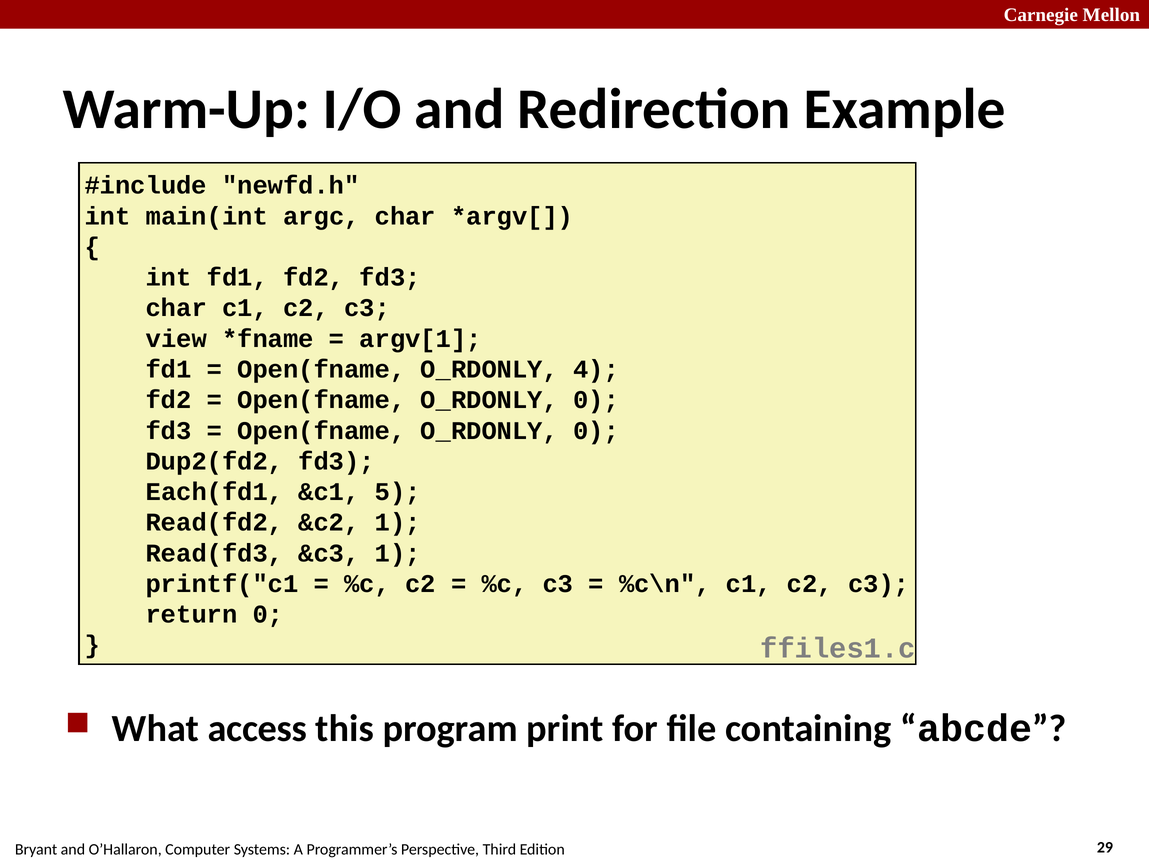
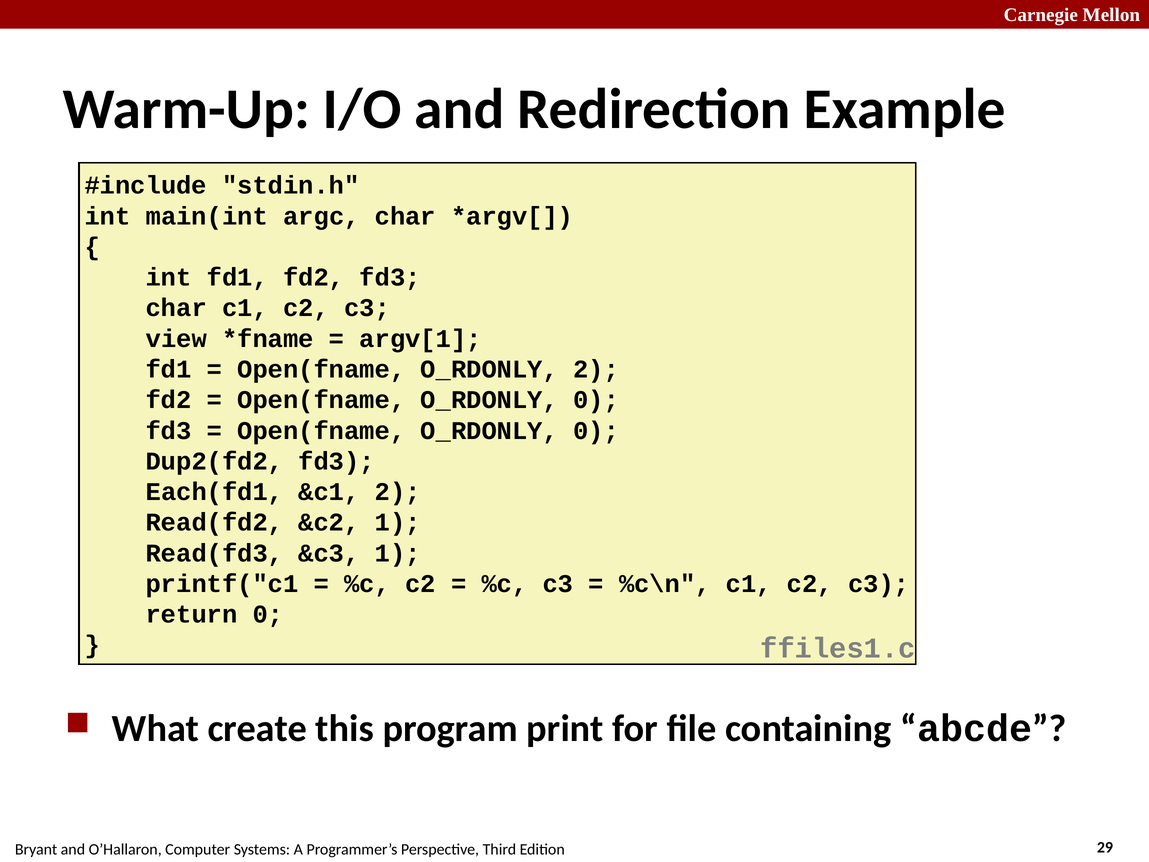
newfd.h: newfd.h -> stdin.h
O_RDONLY 4: 4 -> 2
&c1 5: 5 -> 2
access: access -> create
